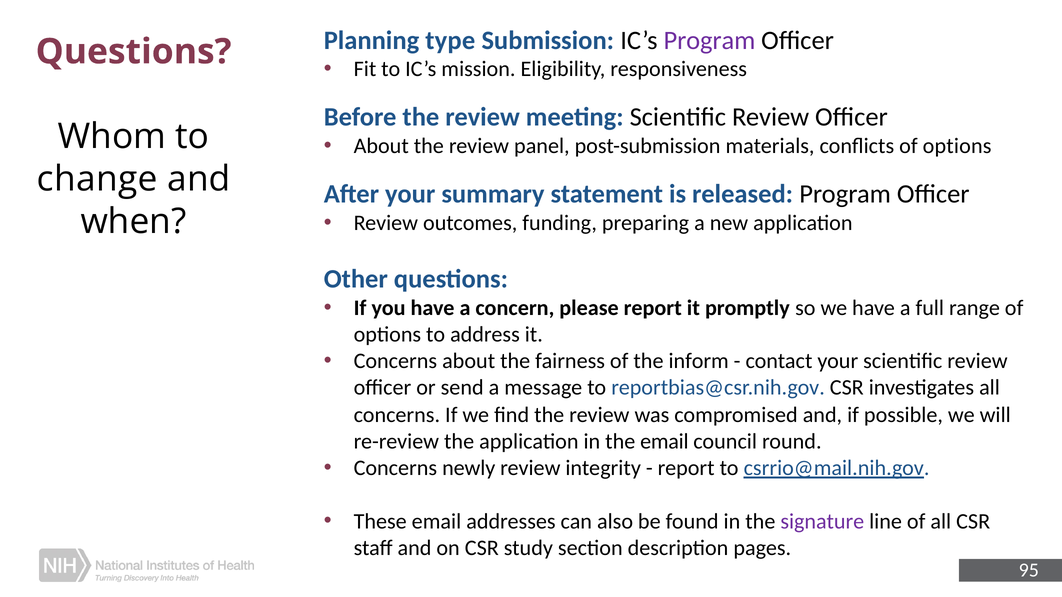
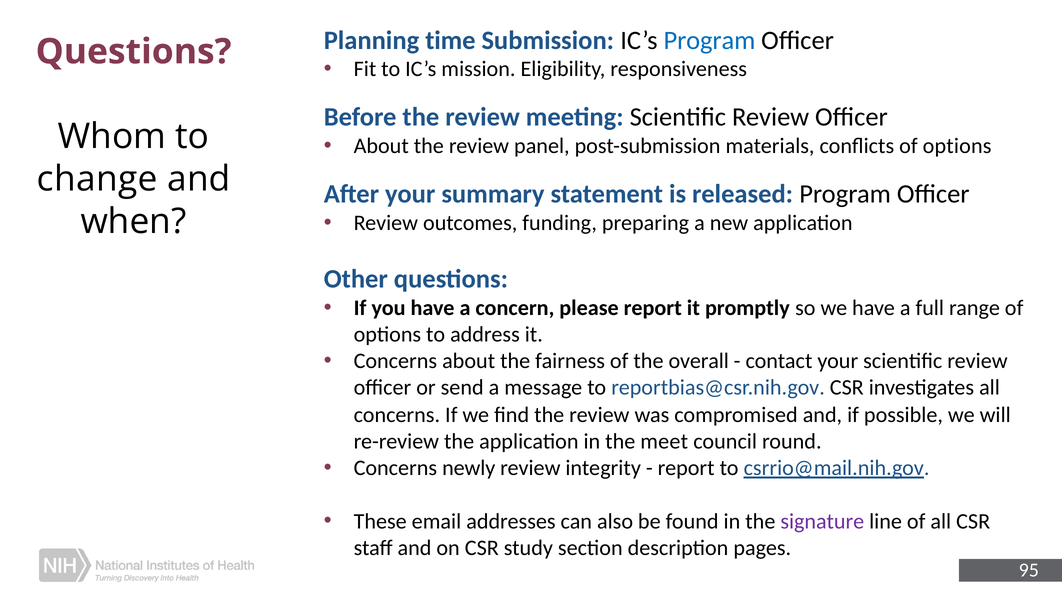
type: type -> time
Program at (709, 40) colour: purple -> blue
inform: inform -> overall
the email: email -> meet
